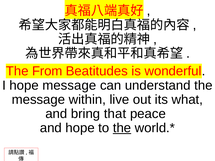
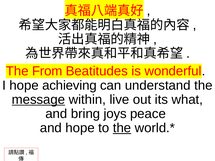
hope message: message -> achieving
message at (38, 100) underline: none -> present
that: that -> joys
